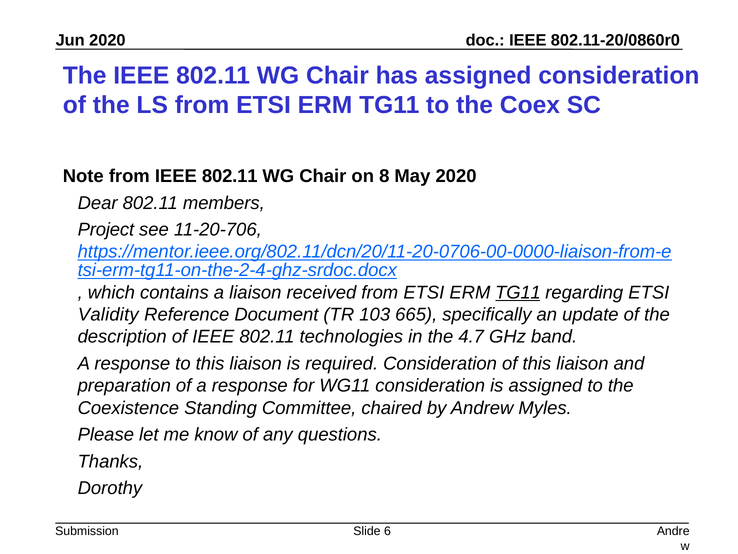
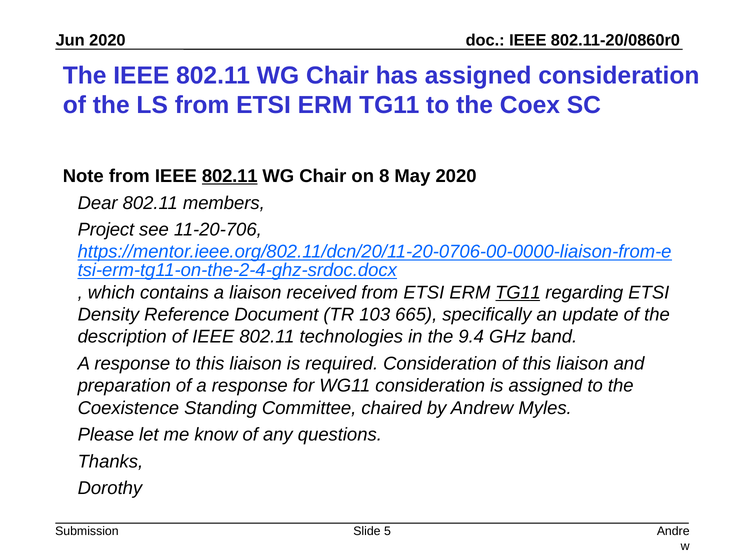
802.11 at (230, 176) underline: none -> present
Validity: Validity -> Density
4.7: 4.7 -> 9.4
6: 6 -> 5
